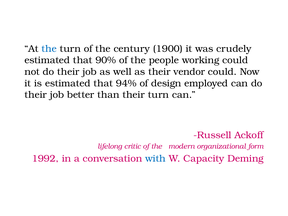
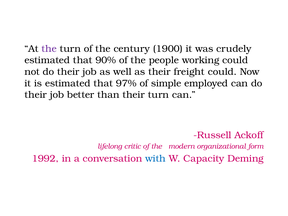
the at (49, 49) colour: blue -> purple
vendor: vendor -> freight
94%: 94% -> 97%
design: design -> simple
